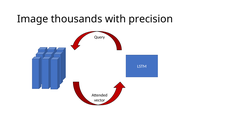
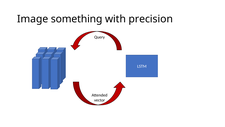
thousands: thousands -> something
